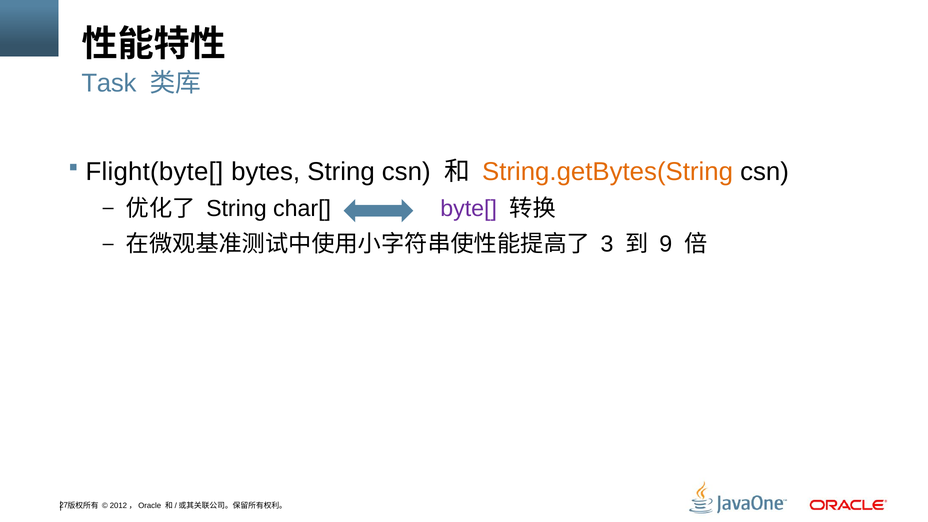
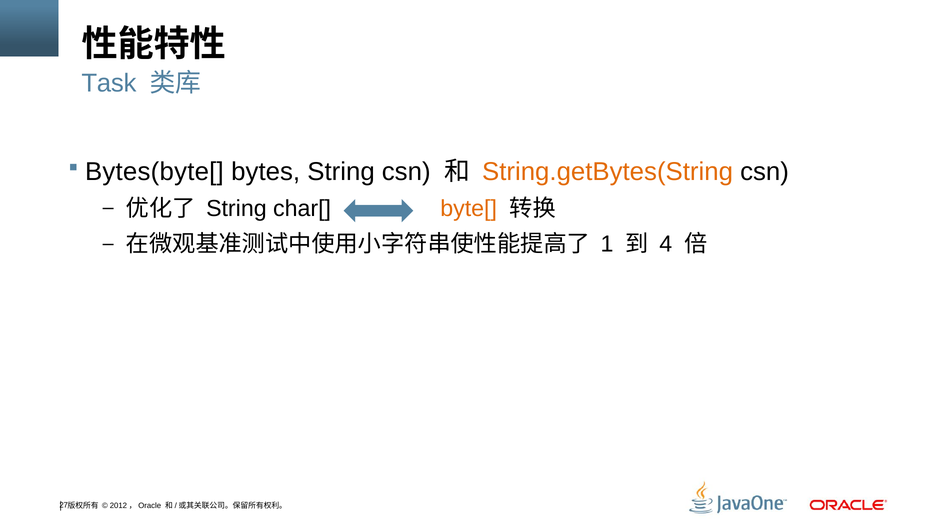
Flight(byte[: Flight(byte[ -> Bytes(byte[
byte[ colour: purple -> orange
3: 3 -> 1
9: 9 -> 4
